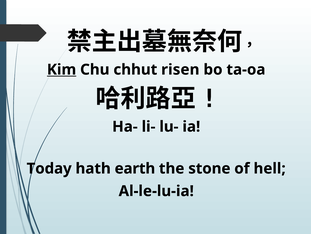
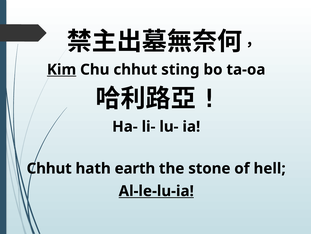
risen: risen -> sting
Today at (49, 168): Today -> Chhut
Al-le-lu-ia underline: none -> present
